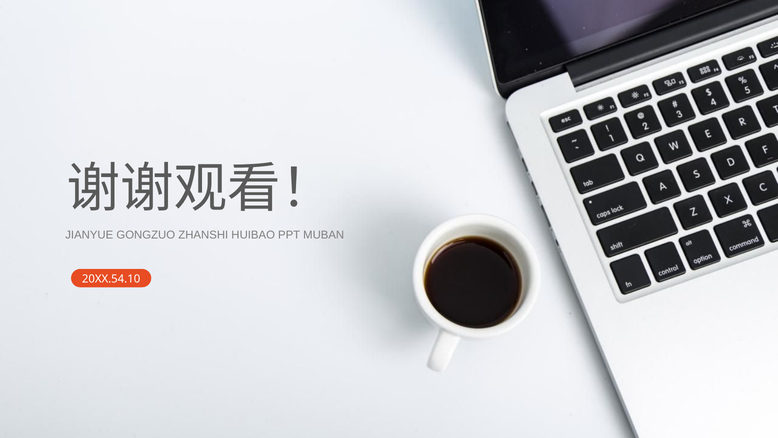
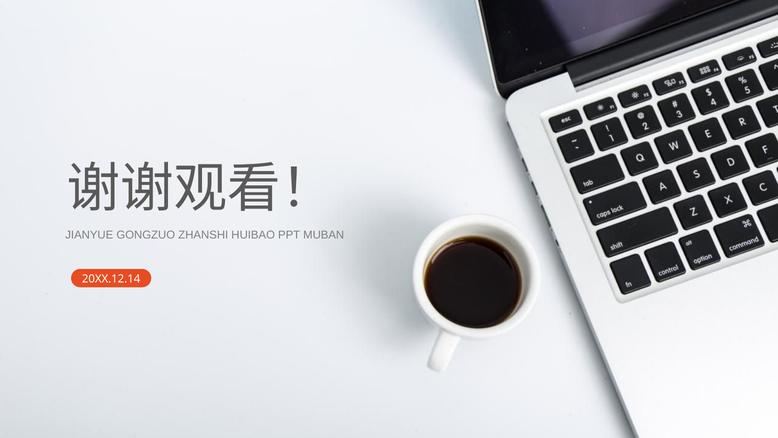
20XX.54.10: 20XX.54.10 -> 20XX.12.14
